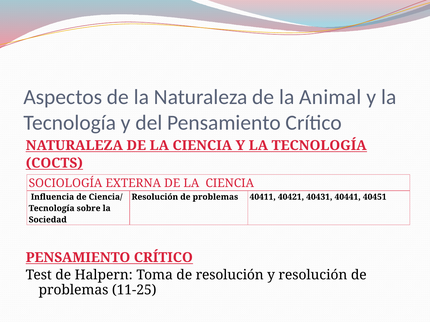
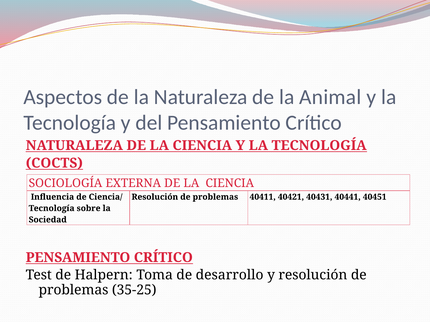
de resolución: resolución -> desarrollo
11-25: 11-25 -> 35-25
